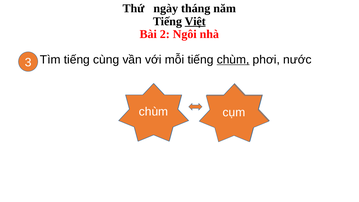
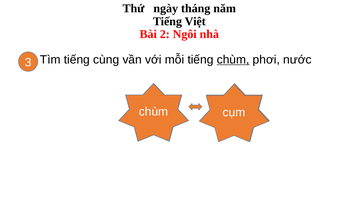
Việt underline: present -> none
